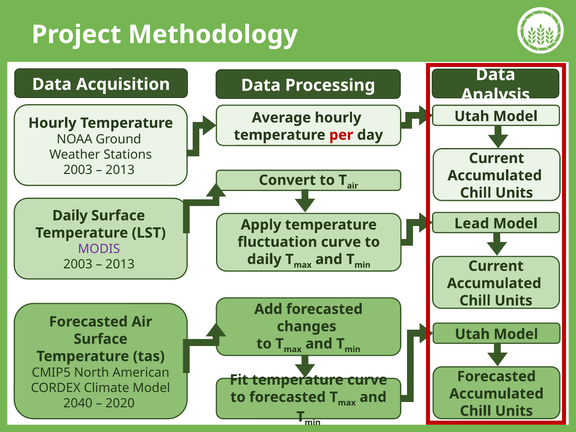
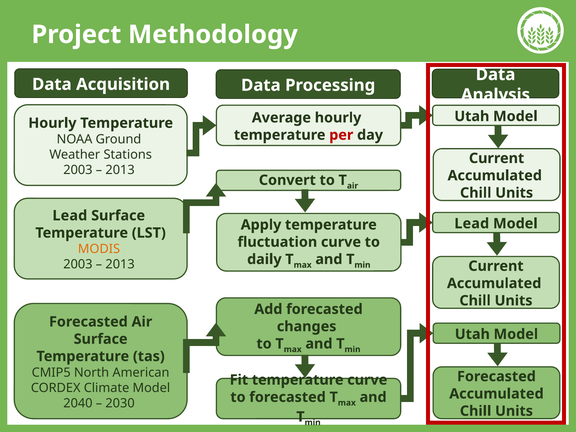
Daily at (70, 216): Daily -> Lead
MODIS colour: purple -> orange
2020: 2020 -> 2030
